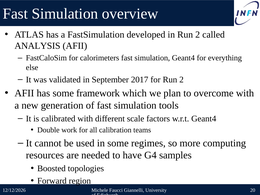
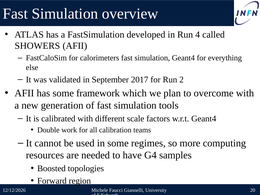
in Run 2: 2 -> 4
ANALYSIS: ANALYSIS -> SHOWERS
